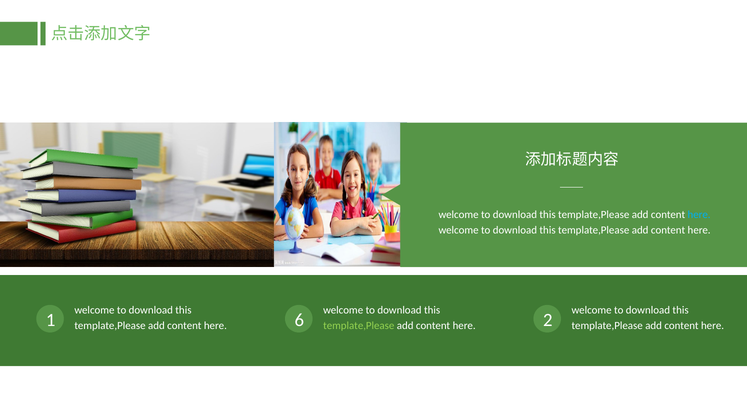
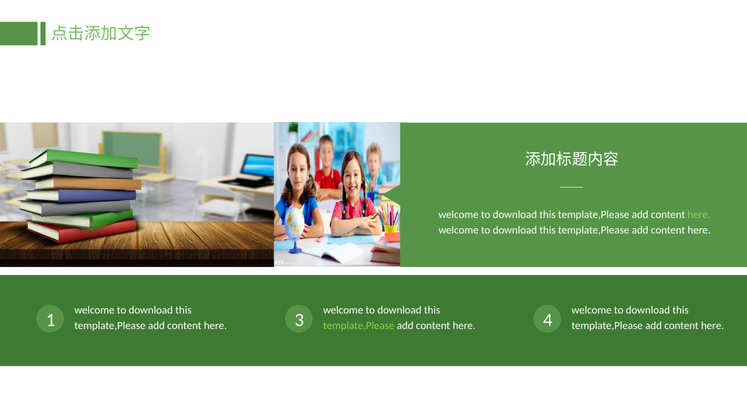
here at (699, 215) colour: light blue -> light green
6: 6 -> 3
2: 2 -> 4
